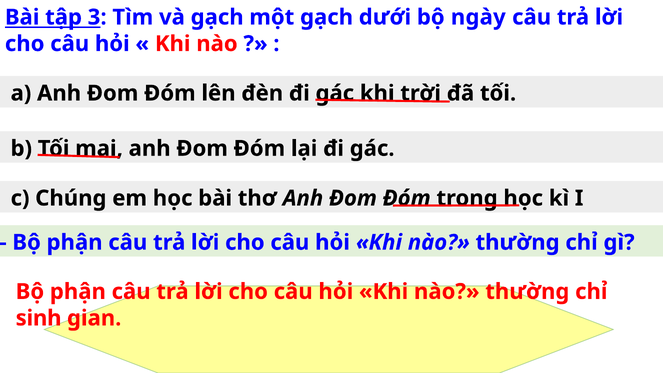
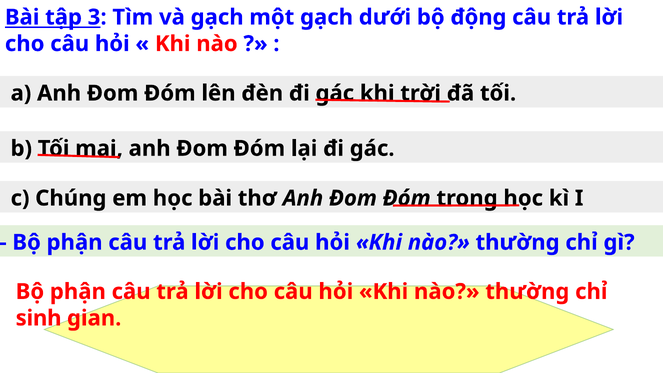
ngày: ngày -> động
